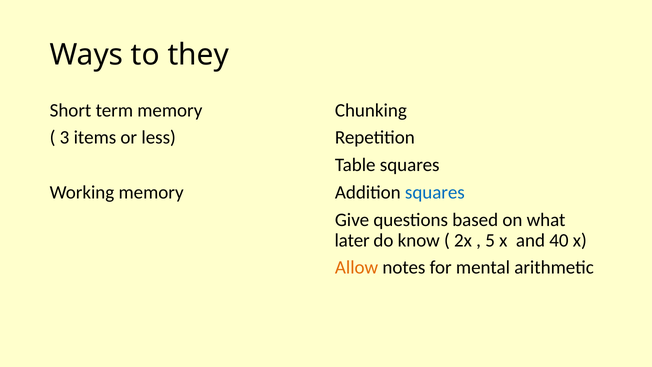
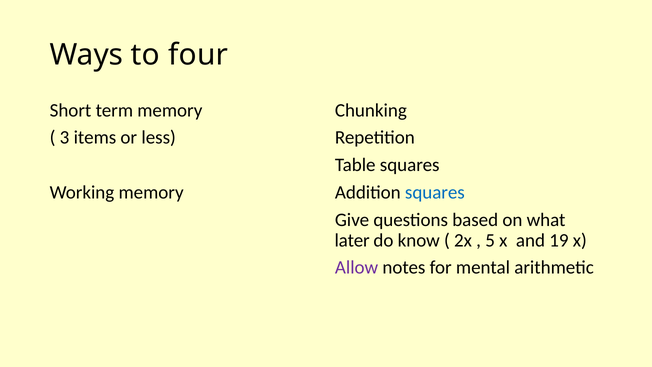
they: they -> four
40: 40 -> 19
Allow colour: orange -> purple
